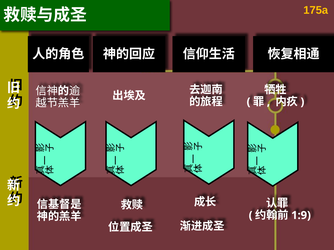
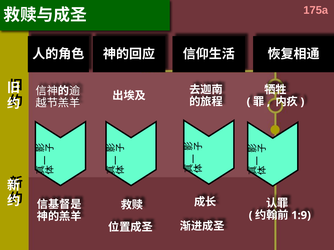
175a colour: yellow -> pink
